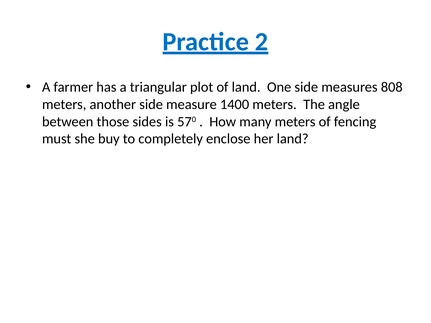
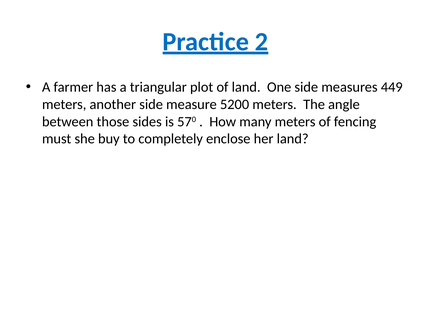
808: 808 -> 449
1400: 1400 -> 5200
